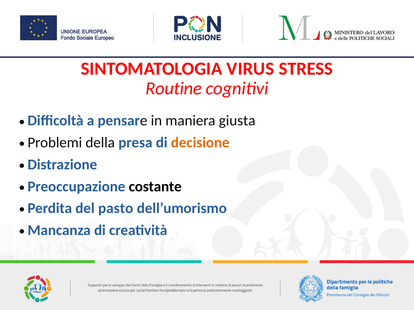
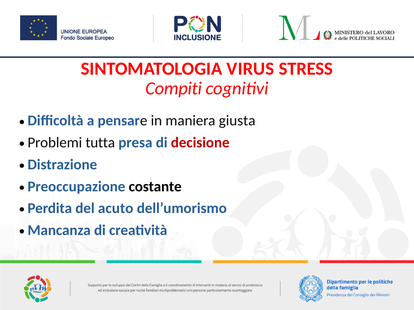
Routine: Routine -> Compiti
della: della -> tutta
decisione colour: orange -> red
pasto: pasto -> acuto
